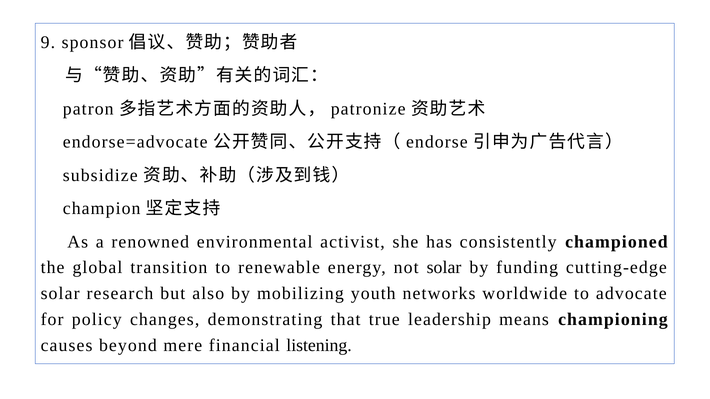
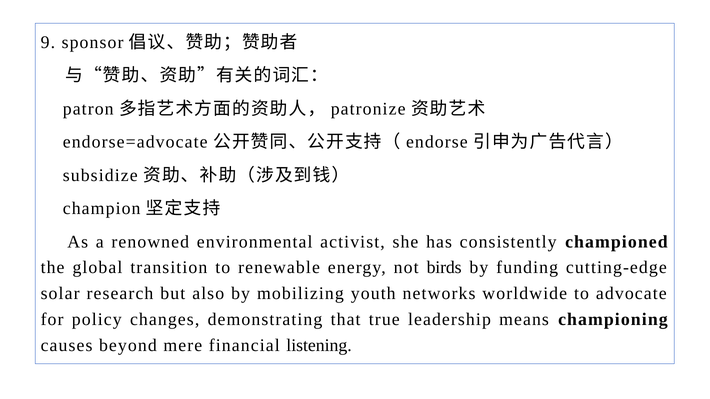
not solar: solar -> birds
